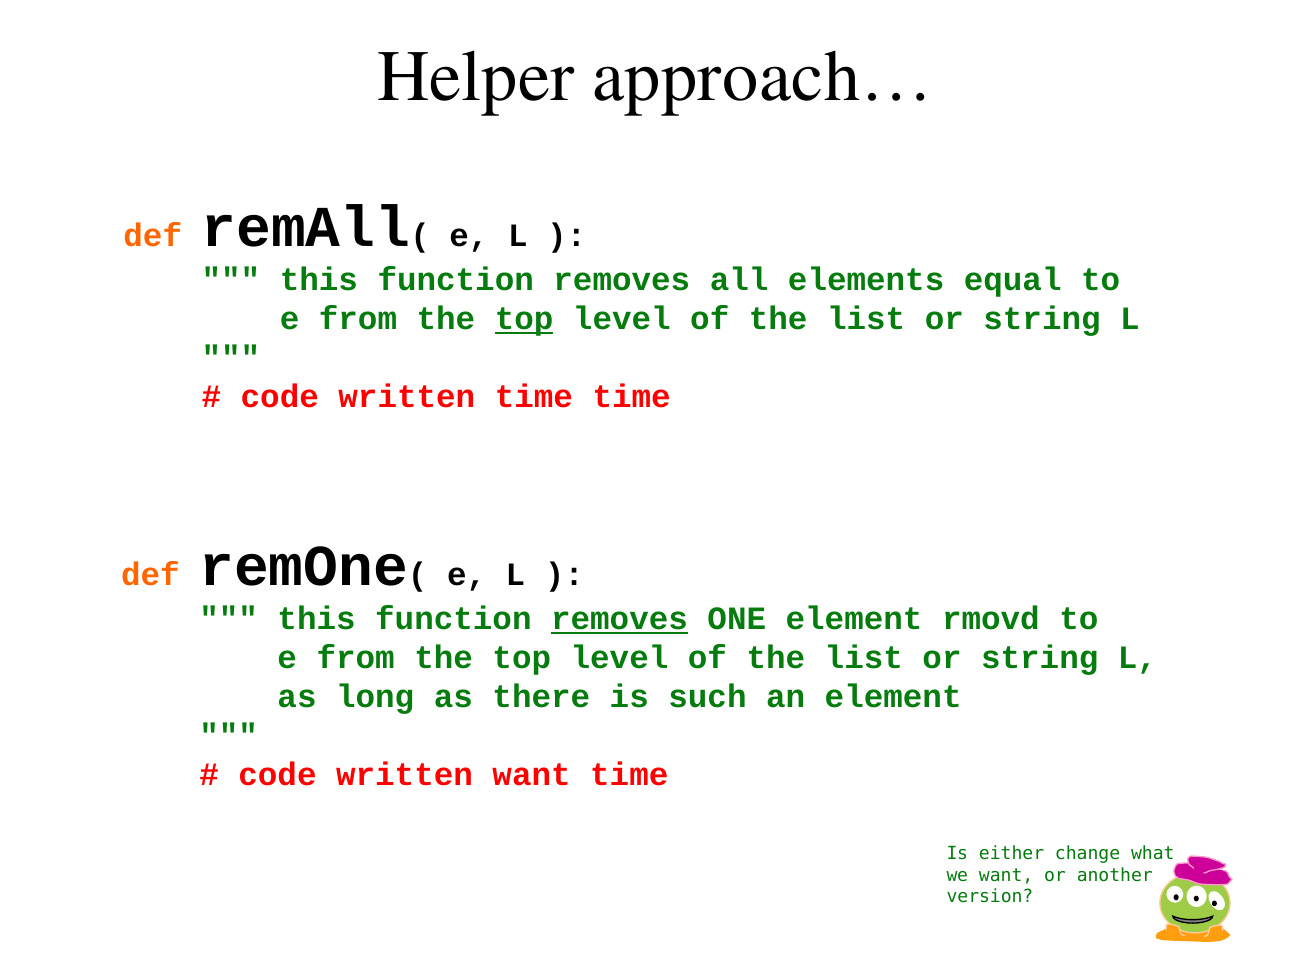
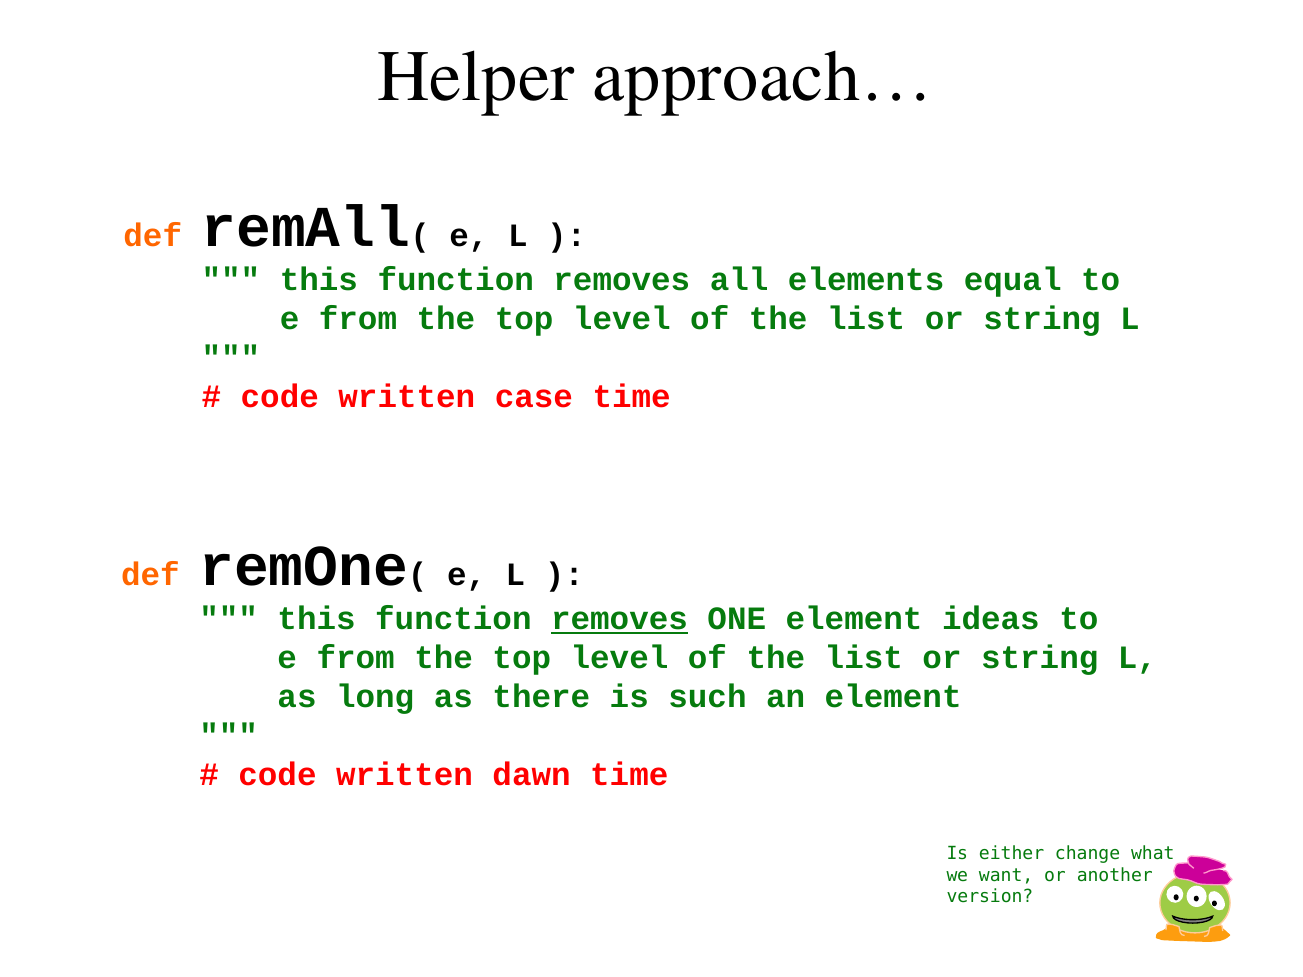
top at (524, 319) underline: present -> none
written time: time -> case
rmovd: rmovd -> ideas
written want: want -> dawn
